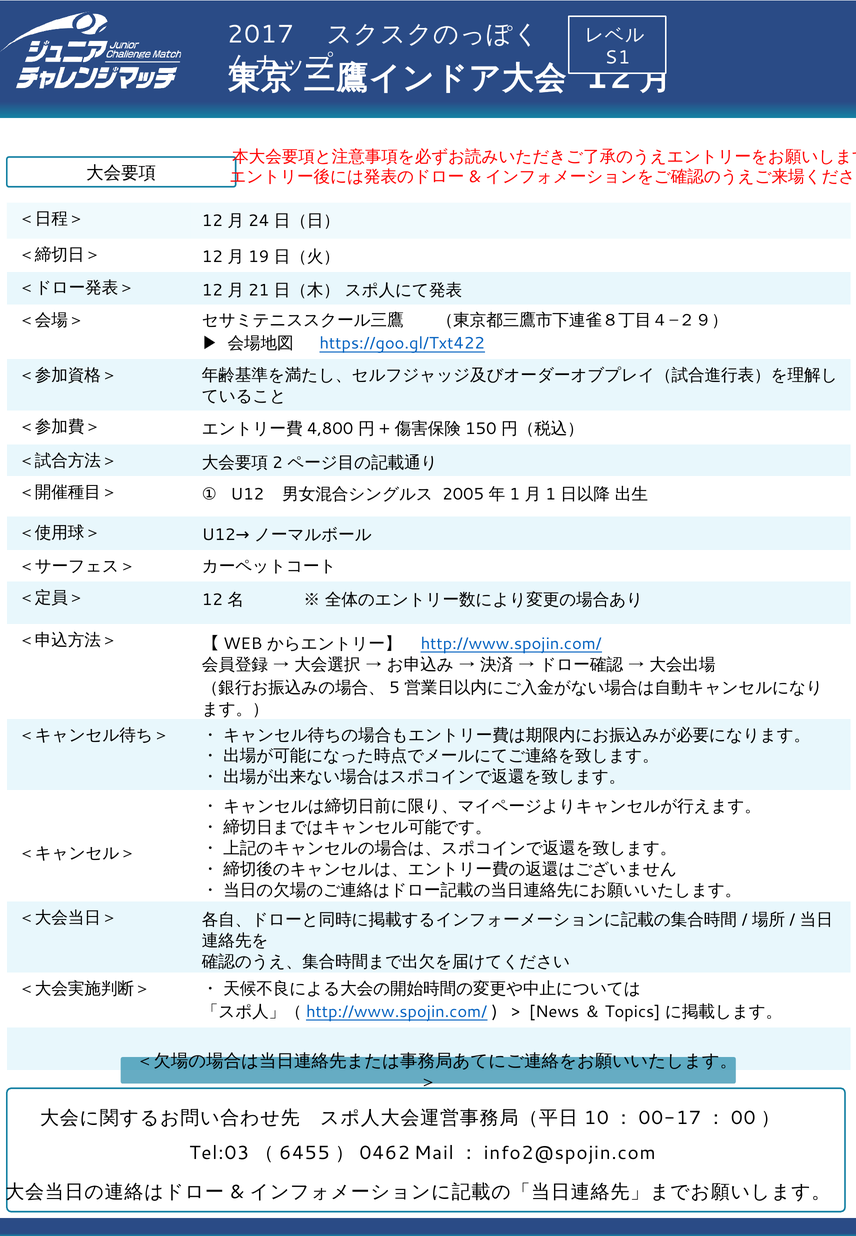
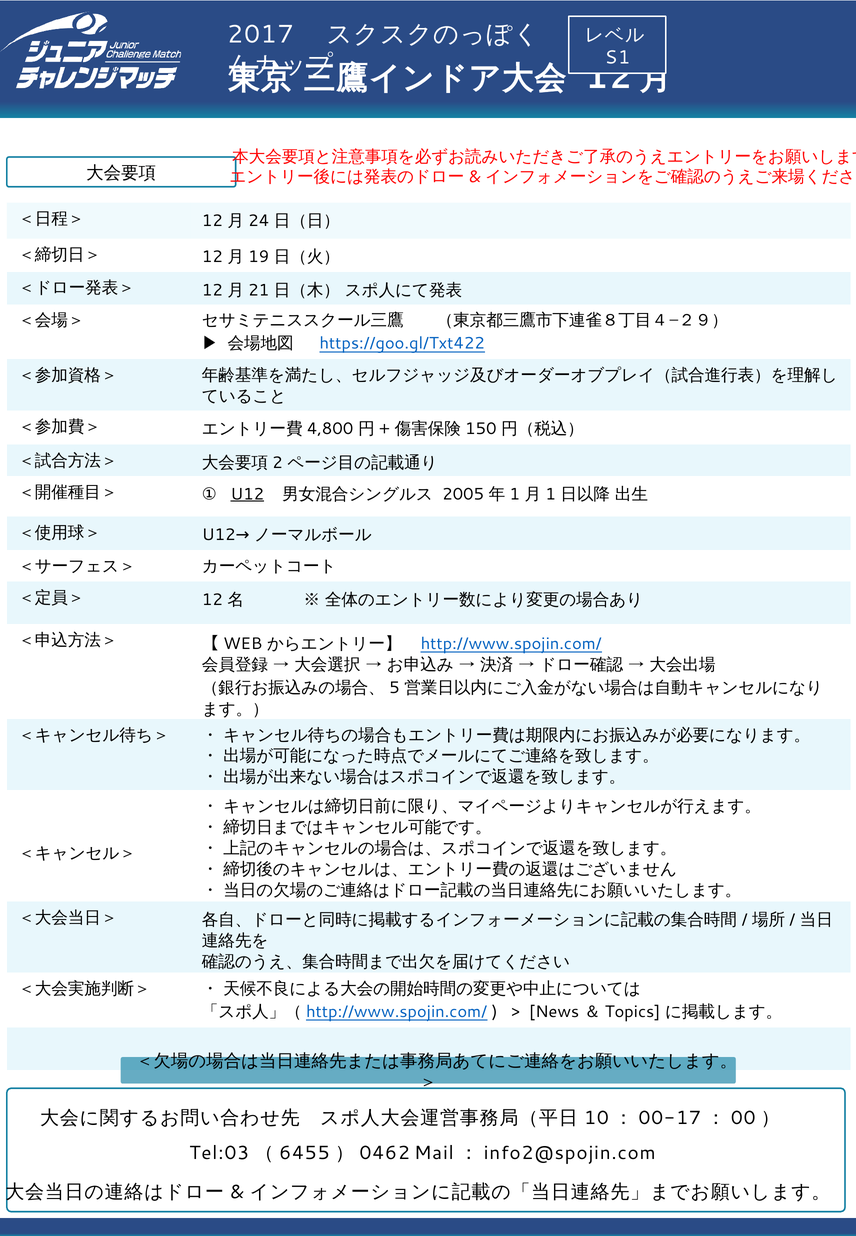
U12 underline: none -> present
